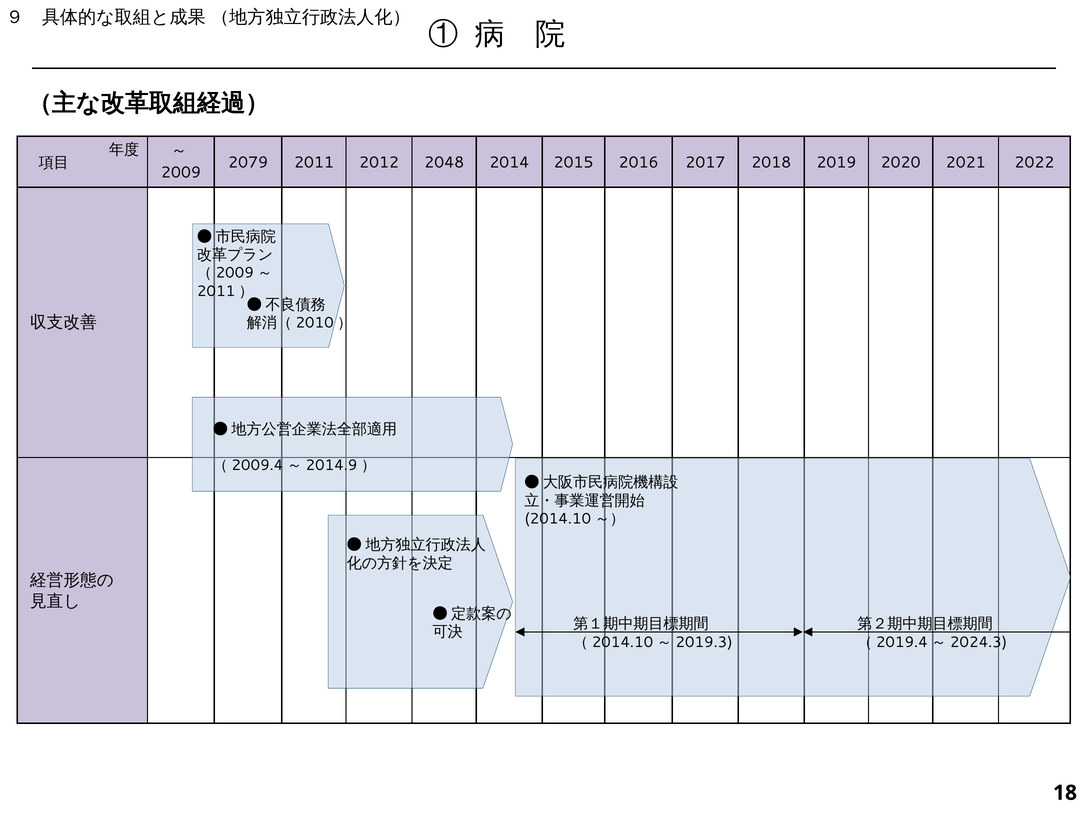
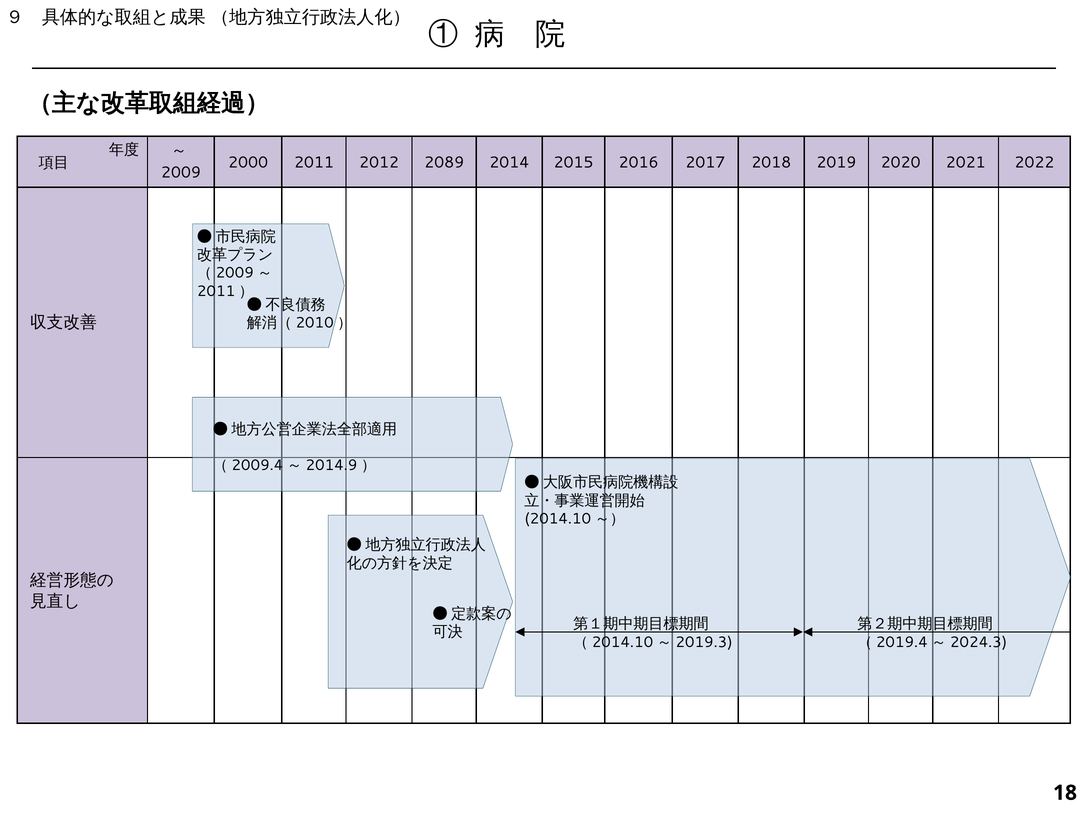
2079: 2079 -> 2000
2048: 2048 -> 2089
